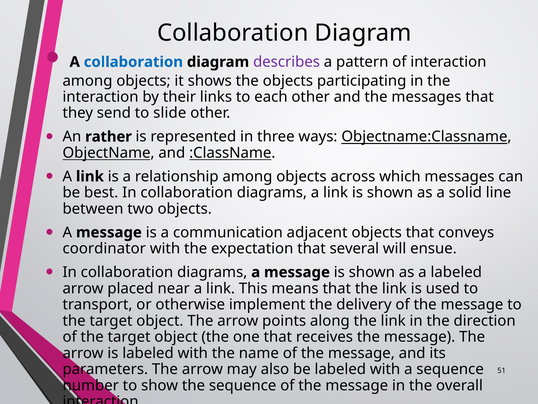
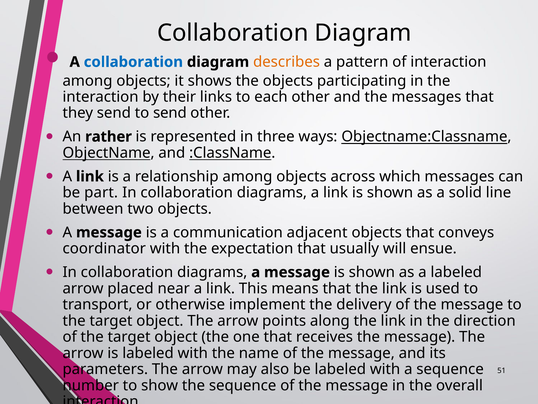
describes colour: purple -> orange
to slide: slide -> send
best: best -> part
several: several -> usually
